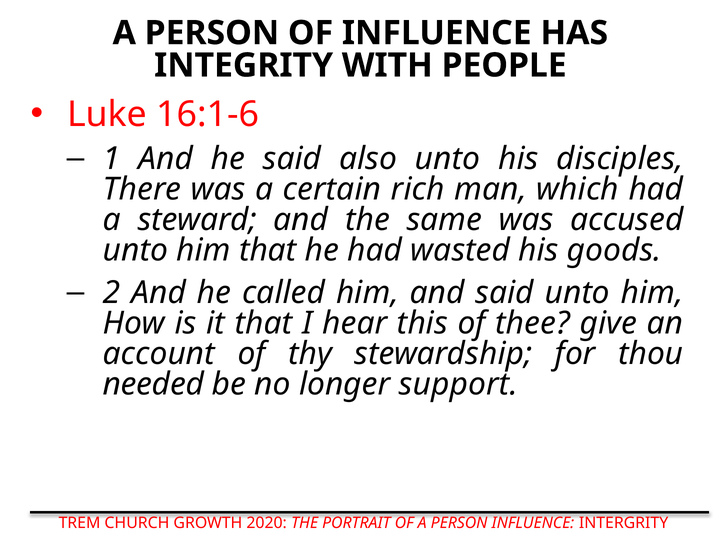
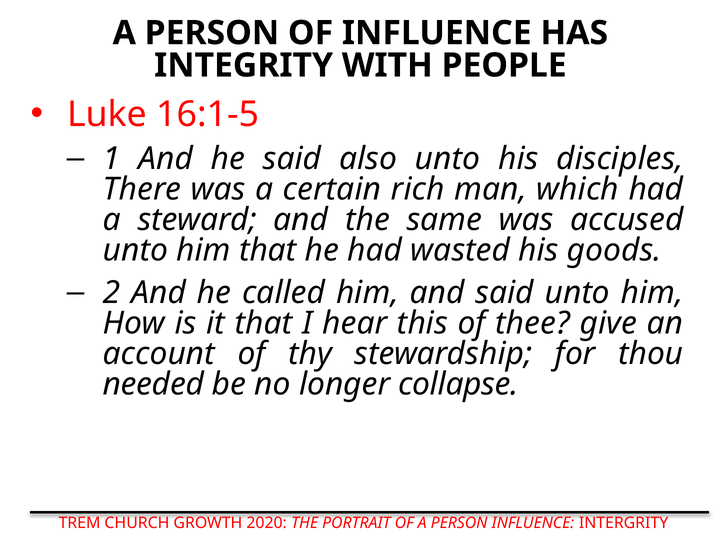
16:1-6: 16:1-6 -> 16:1-5
support: support -> collapse
